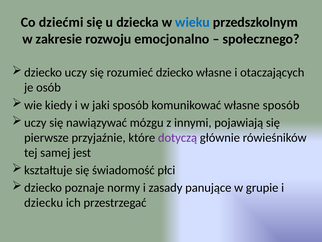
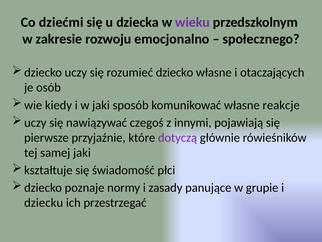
wieku colour: blue -> purple
własne sposób: sposób -> reakcje
mózgu: mózgu -> czegoś
samej jest: jest -> jaki
